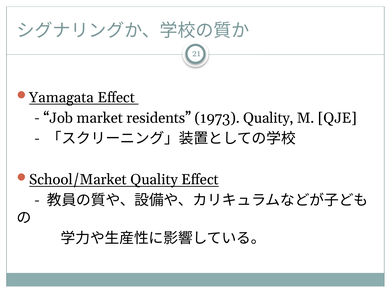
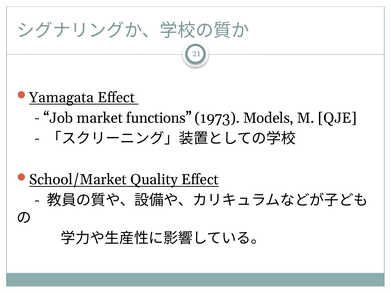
residents: residents -> functions
1973 Quality: Quality -> Models
